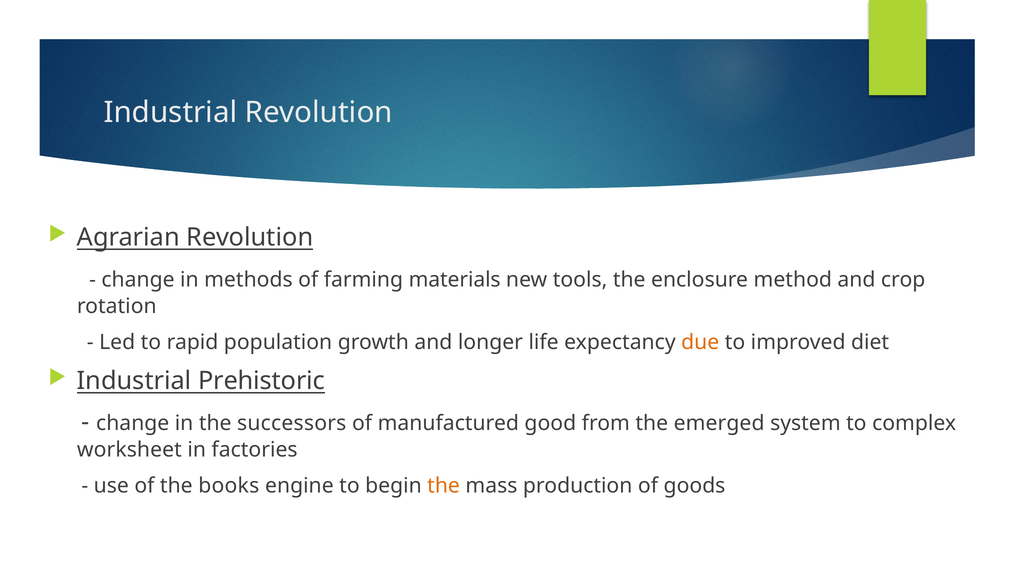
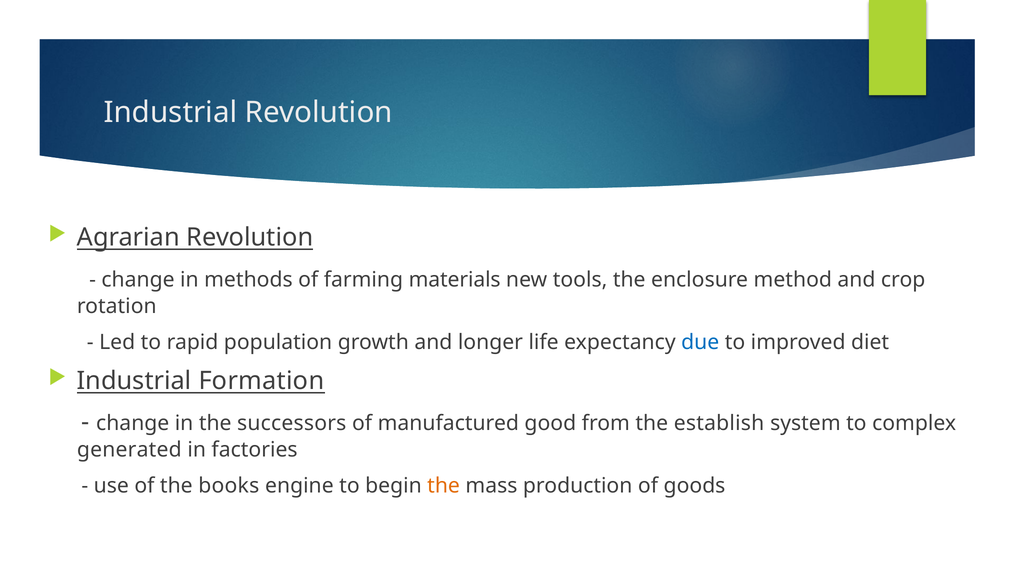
due colour: orange -> blue
Prehistoric: Prehistoric -> Formation
emerged: emerged -> establish
worksheet: worksheet -> generated
